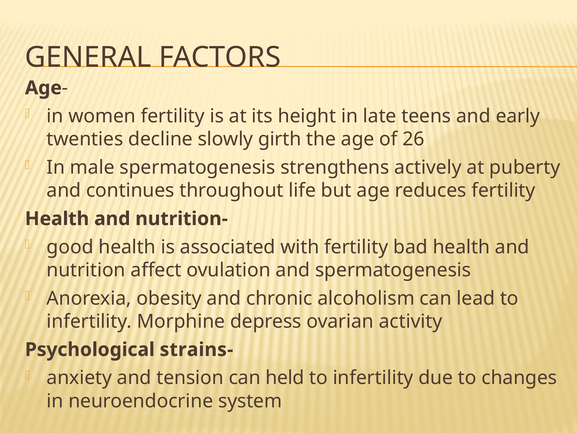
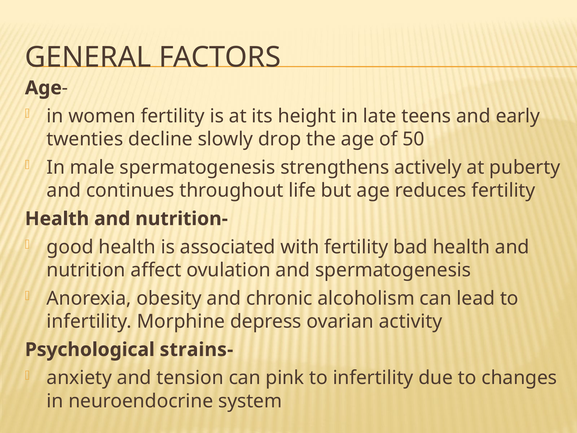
girth: girth -> drop
26: 26 -> 50
held: held -> pink
